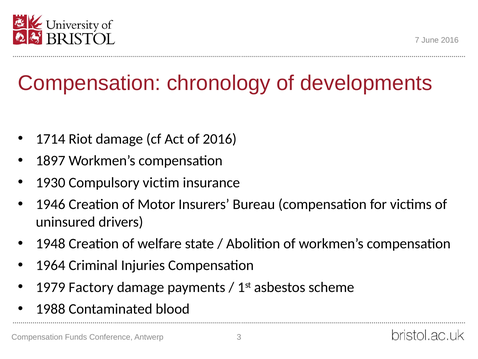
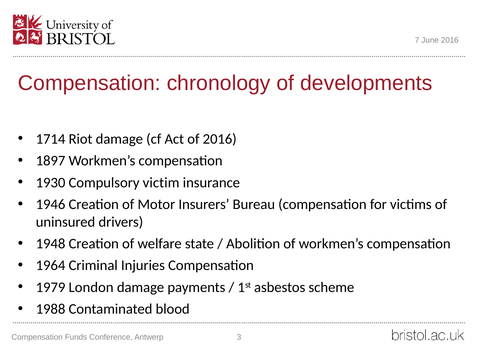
Factory: Factory -> London
